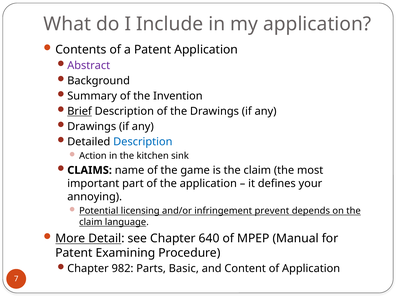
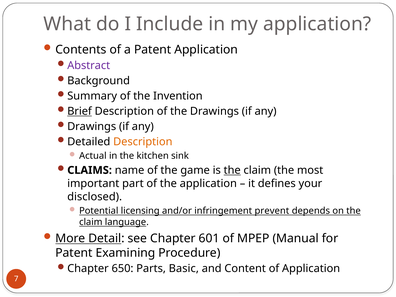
Description at (143, 142) colour: blue -> orange
Action: Action -> Actual
the at (232, 170) underline: none -> present
annoying: annoying -> disclosed
640: 640 -> 601
982: 982 -> 650
